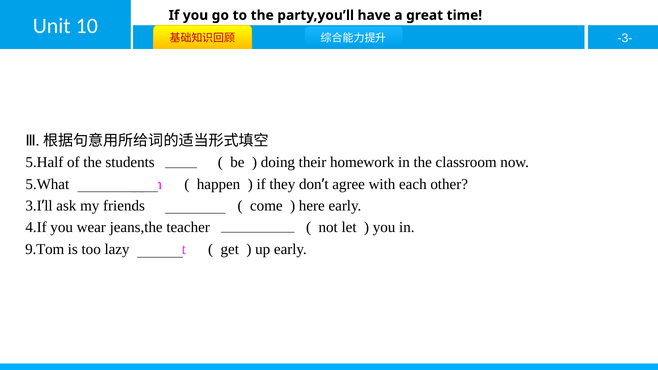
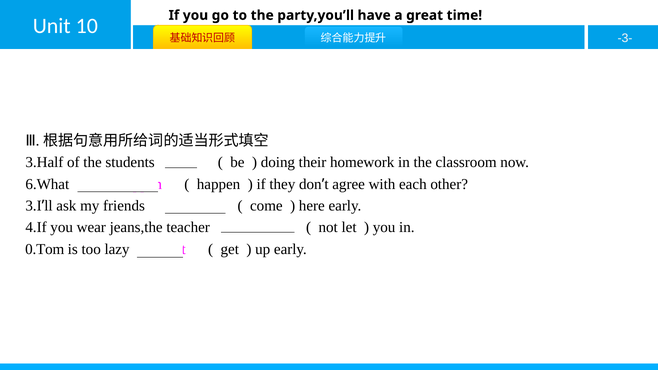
5.Half: 5.Half -> 3.Half
5.What: 5.What -> 6.What
9.Tom: 9.Tom -> 0.Tom
